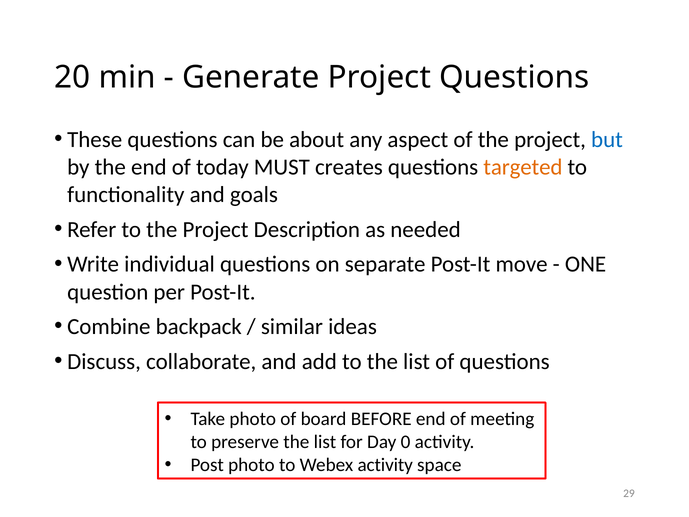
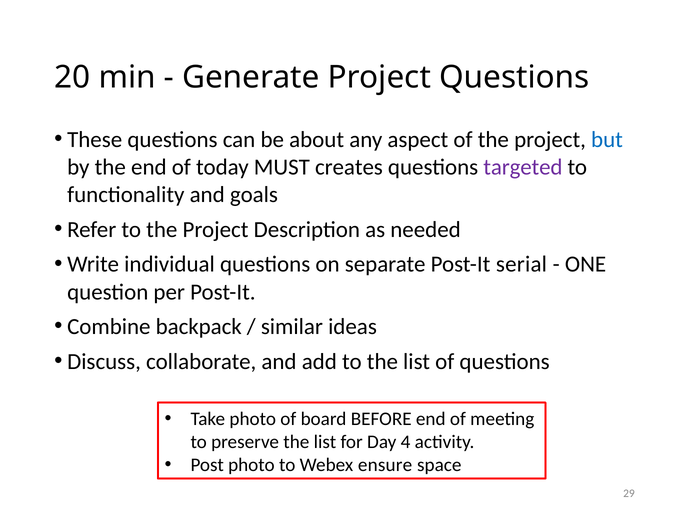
targeted colour: orange -> purple
move: move -> serial
0: 0 -> 4
Webex activity: activity -> ensure
